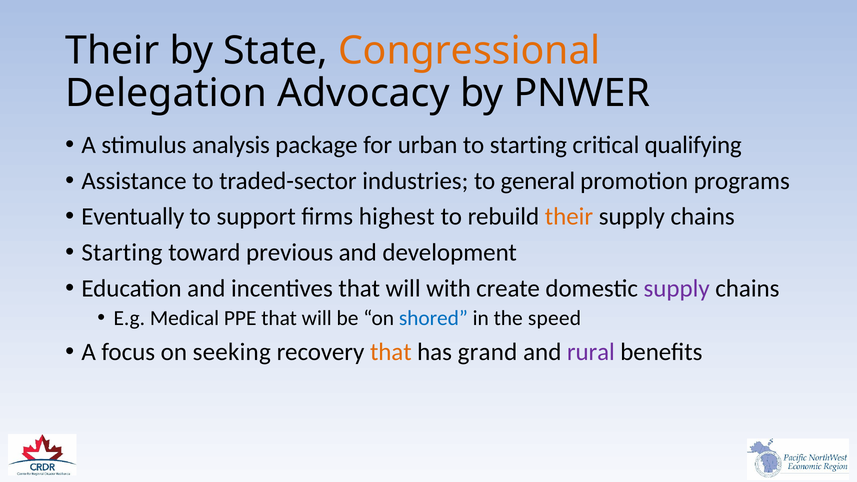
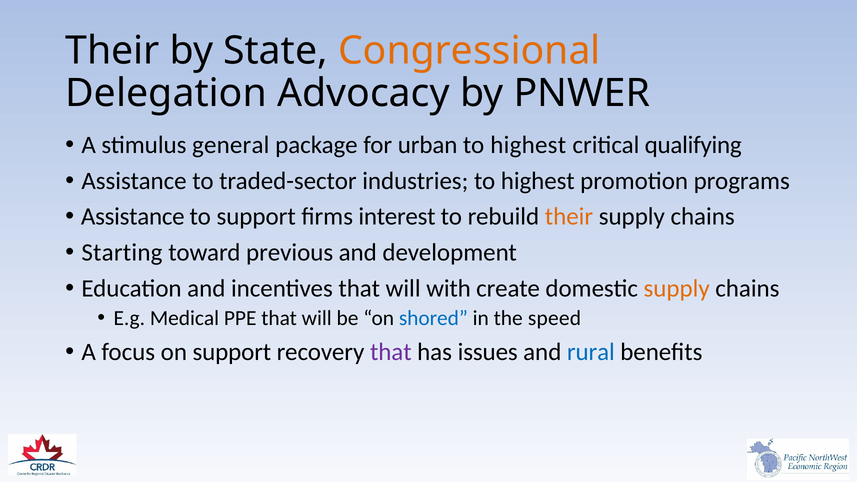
analysis: analysis -> general
starting at (528, 145): starting -> highest
industries to general: general -> highest
Eventually at (133, 217): Eventually -> Assistance
highest: highest -> interest
supply at (677, 289) colour: purple -> orange
on seeking: seeking -> support
that at (391, 352) colour: orange -> purple
grand: grand -> issues
rural colour: purple -> blue
